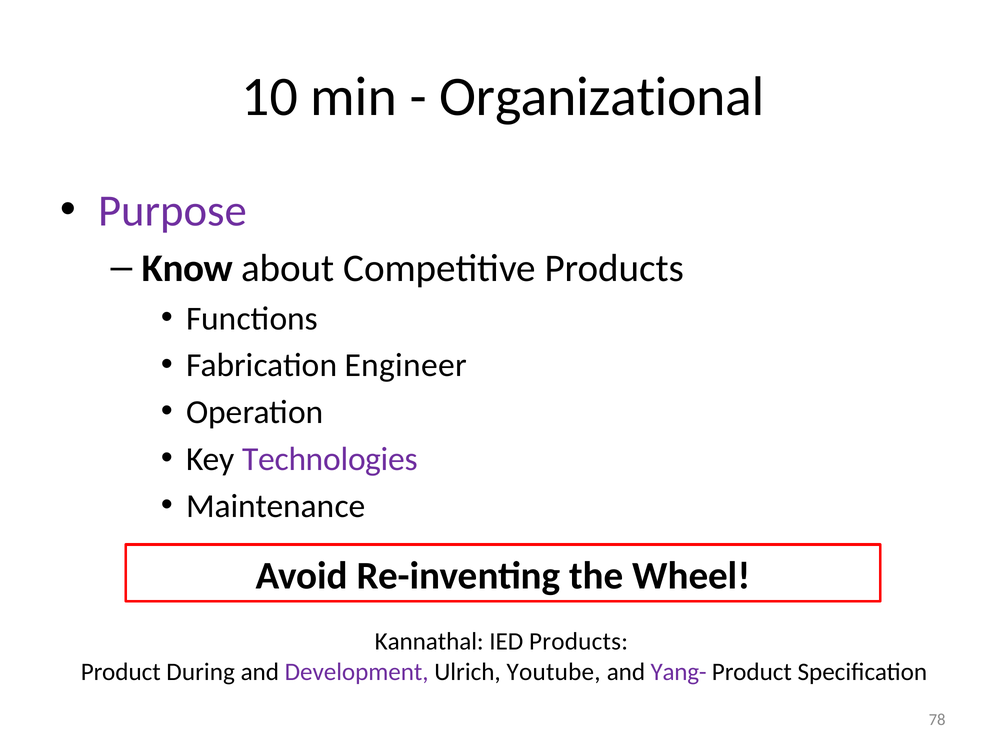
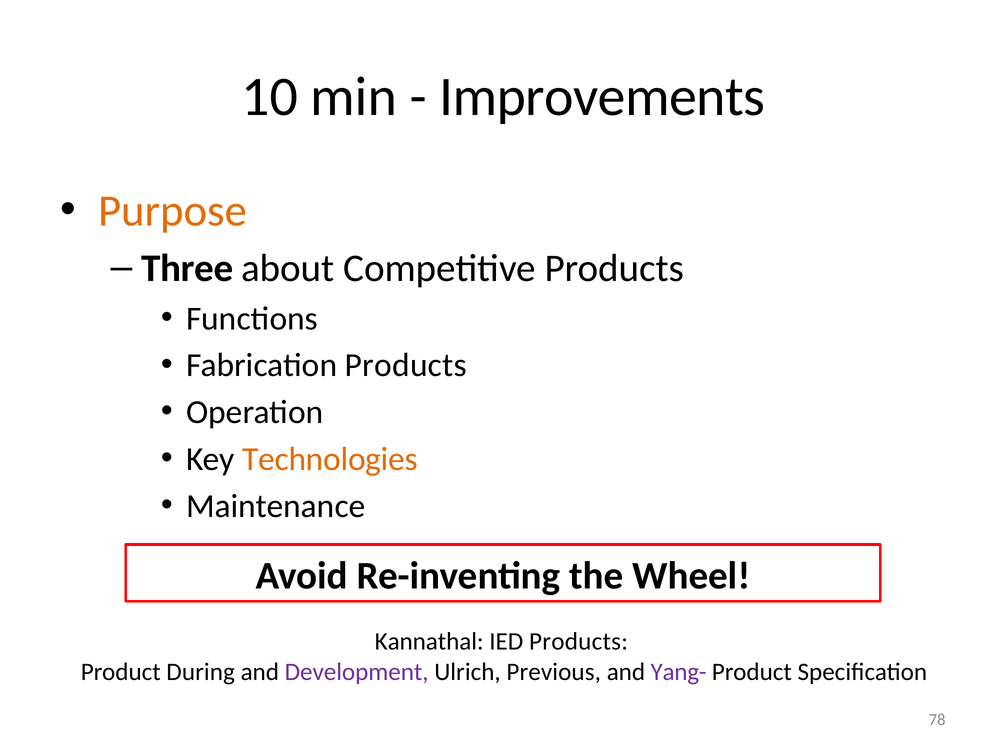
Organizational: Organizational -> Improvements
Purpose colour: purple -> orange
Know: Know -> Three
Fabrication Engineer: Engineer -> Products
Technologies colour: purple -> orange
Youtube: Youtube -> Previous
